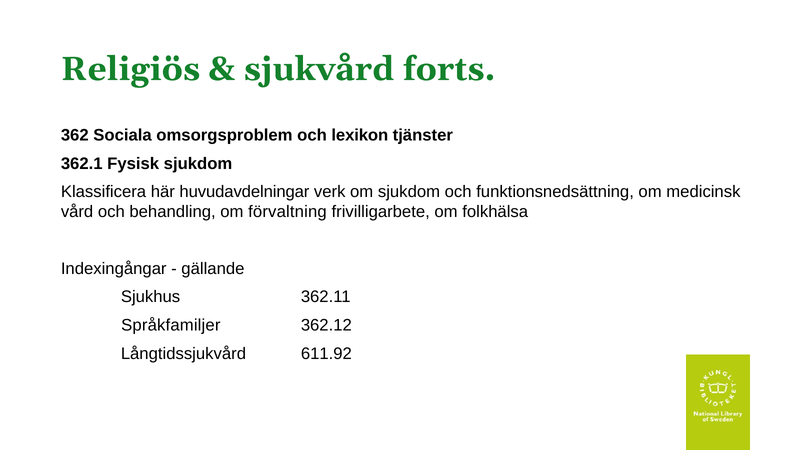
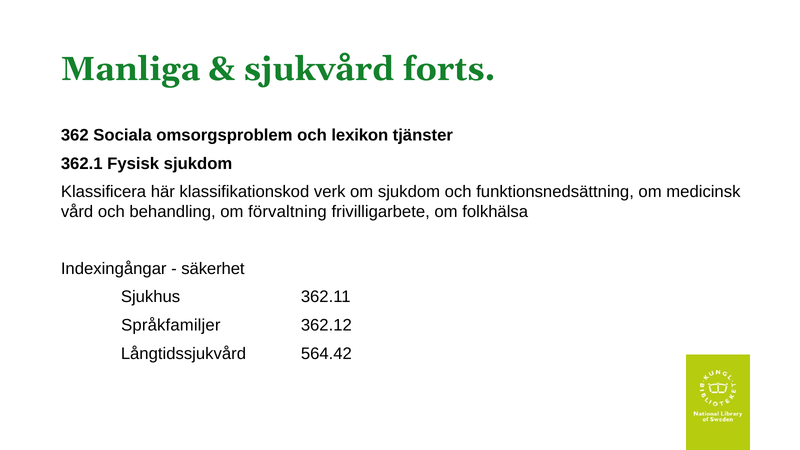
Religiös: Religiös -> Manliga
huvudavdelningar: huvudavdelningar -> klassifikationskod
gällande: gällande -> säkerhet
611.92: 611.92 -> 564.42
